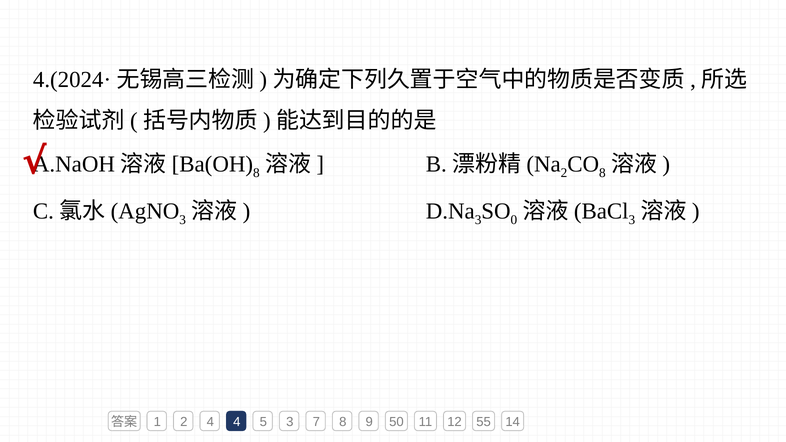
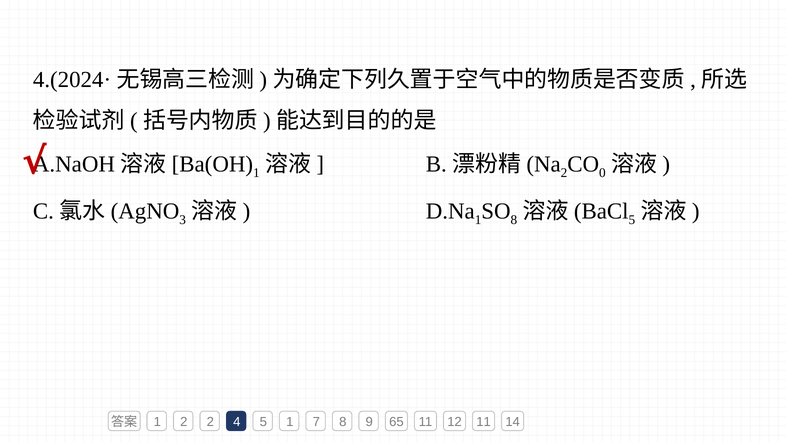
8 at (256, 173): 8 -> 1
8 at (602, 173): 8 -> 0
3 at (478, 220): 3 -> 1
0 at (514, 220): 0 -> 8
3 at (632, 220): 3 -> 5
2 4: 4 -> 2
5 3: 3 -> 1
50: 50 -> 65
12 55: 55 -> 11
